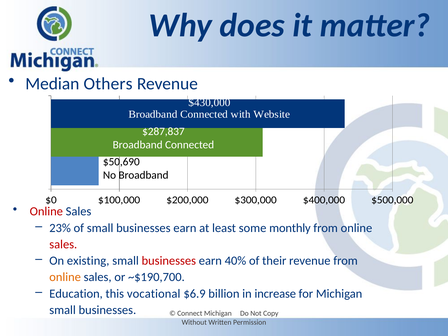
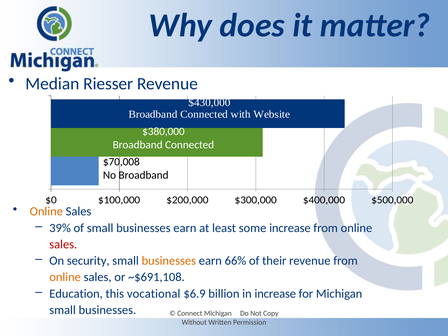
Others: Others -> Riesser
$287,837: $287,837 -> $380,000
$50,690: $50,690 -> $70,008
Online at (46, 212) colour: red -> orange
23%: 23% -> 39%
some monthly: monthly -> increase
existing: existing -> security
businesses at (169, 261) colour: red -> orange
40%: 40% -> 66%
~$190,700: ~$190,700 -> ~$691,108
